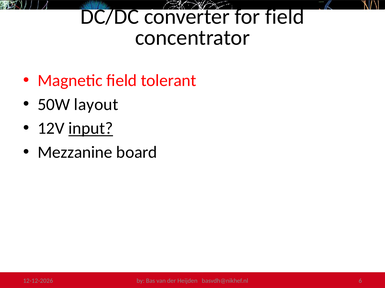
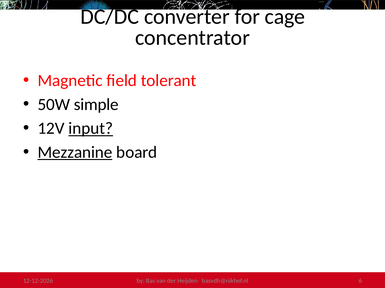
for field: field -> cage
layout: layout -> simple
Mezzanine underline: none -> present
